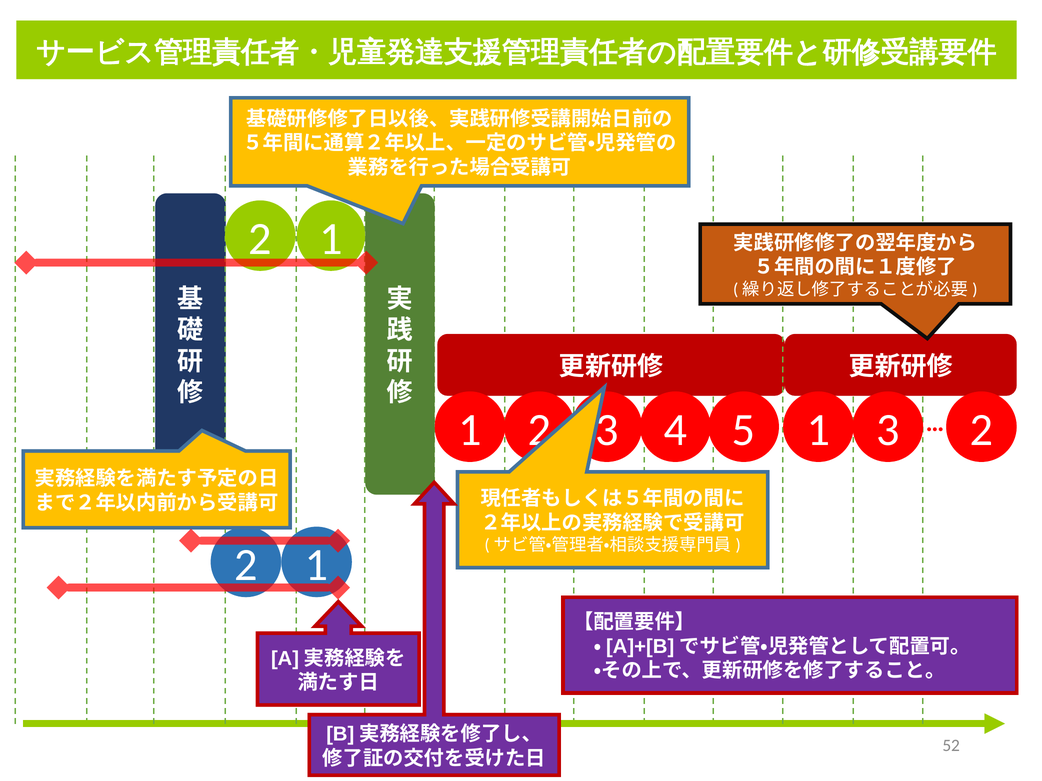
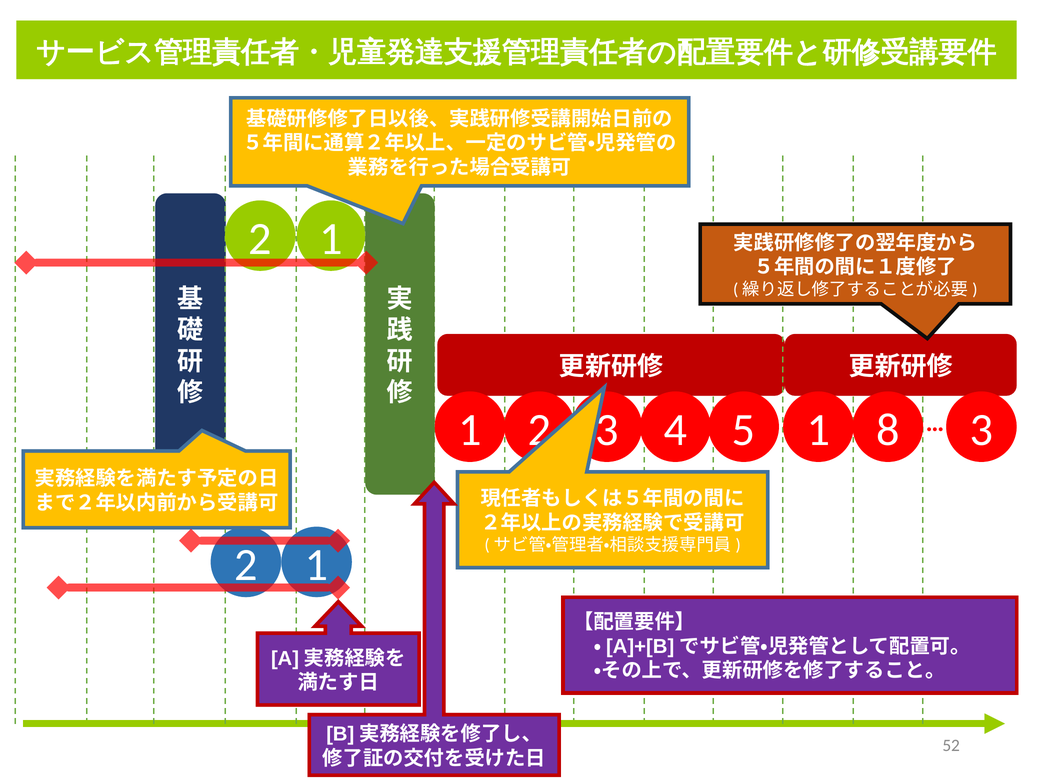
1 3: 3 -> 8
5 2: 2 -> 3
